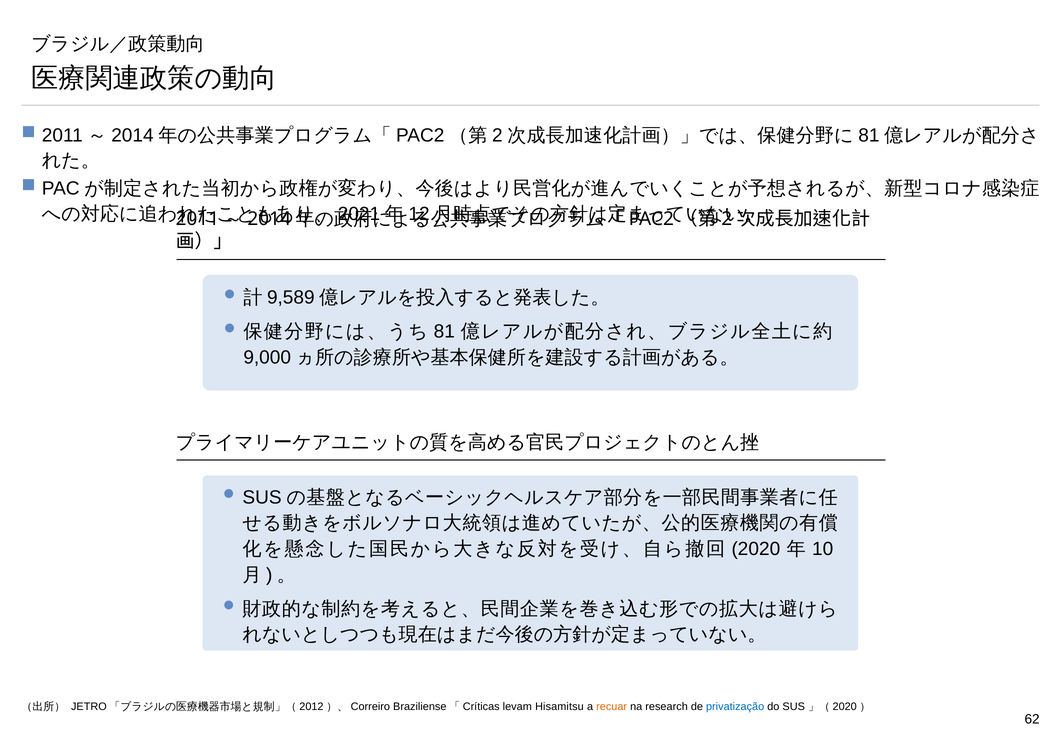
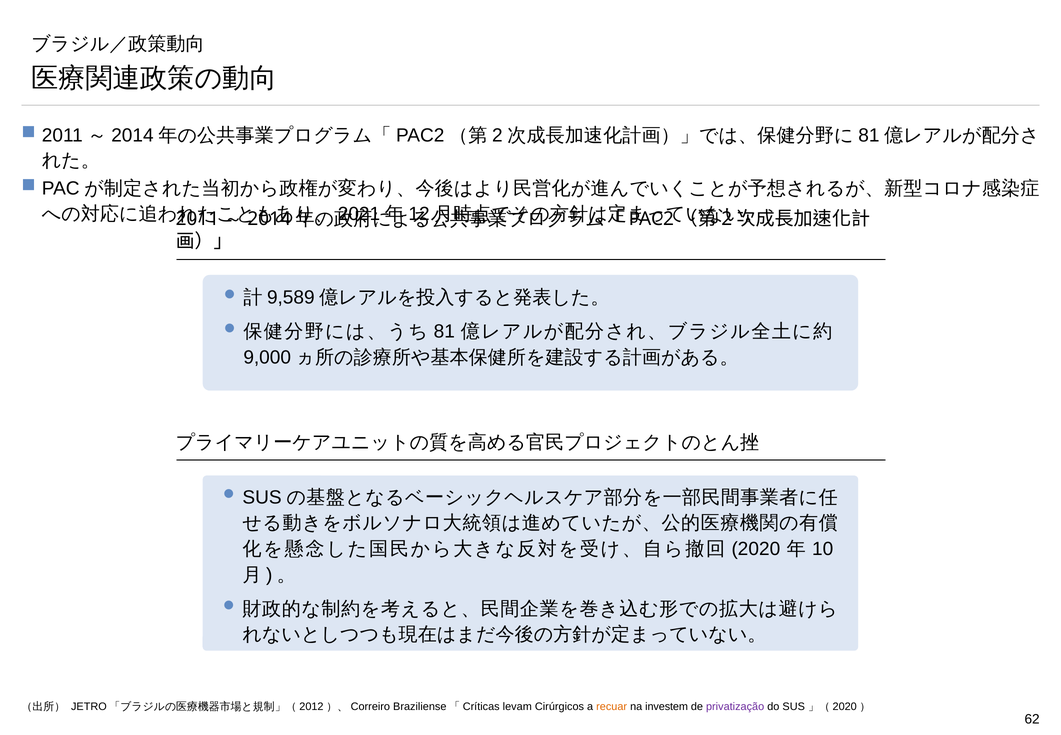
Hisamitsu: Hisamitsu -> Cirúrgicos
research: research -> investem
privatização colour: blue -> purple
